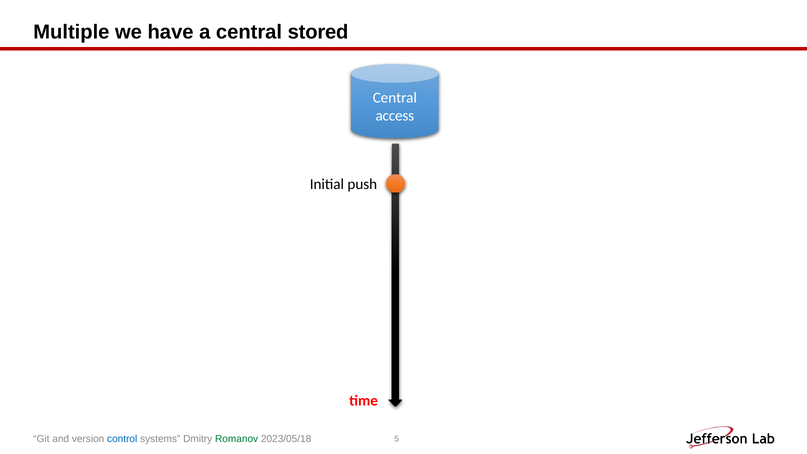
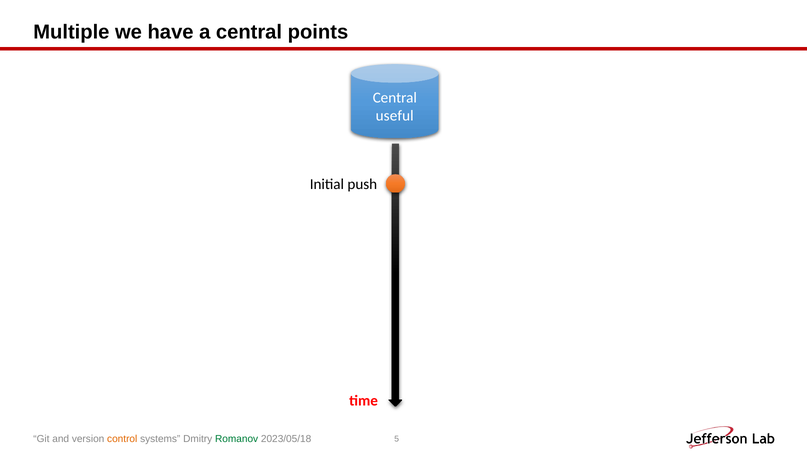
stored: stored -> points
access: access -> useful
control colour: blue -> orange
